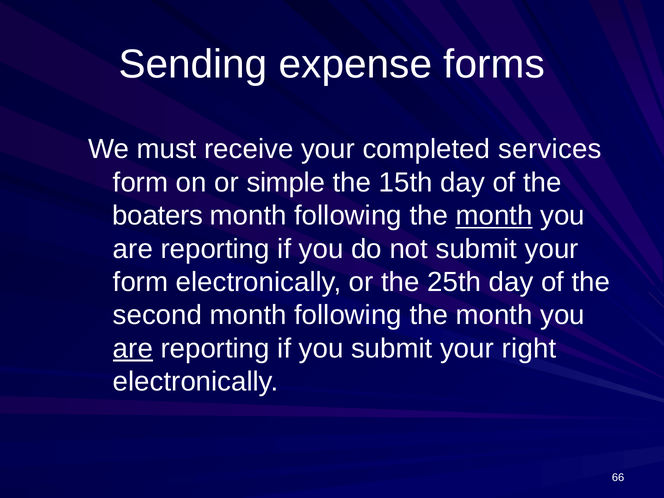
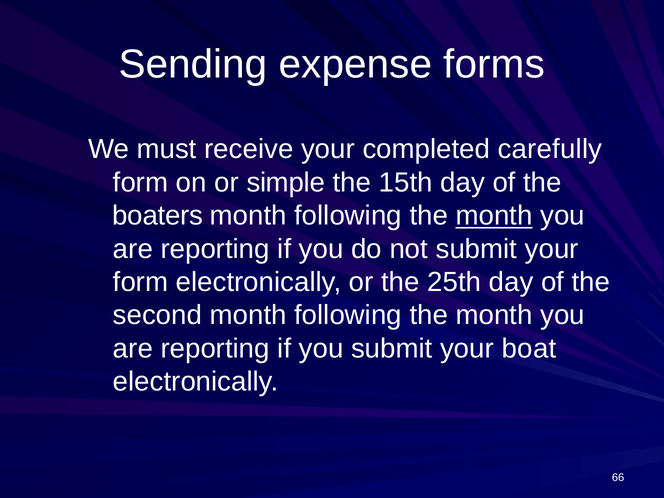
services: services -> carefully
are at (133, 349) underline: present -> none
right: right -> boat
